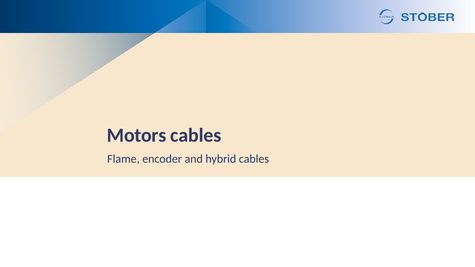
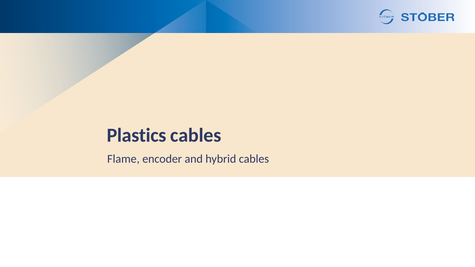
Motors: Motors -> Plastics
